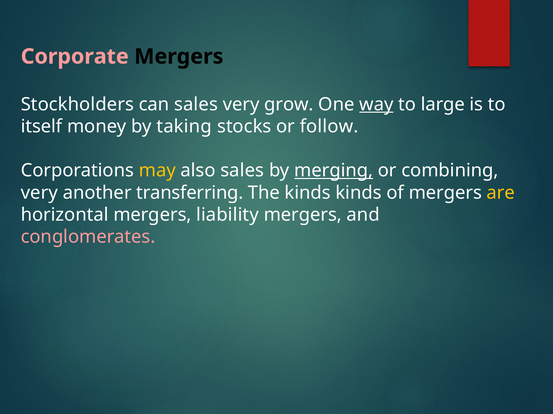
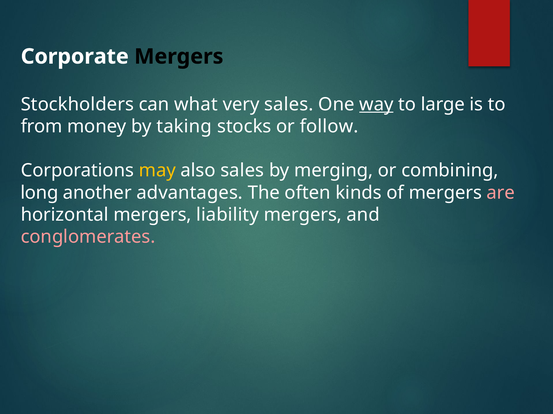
Corporate colour: pink -> white
can sales: sales -> what
very grow: grow -> sales
itself: itself -> from
merging underline: present -> none
very at (39, 193): very -> long
transferring: transferring -> advantages
The kinds: kinds -> often
are colour: yellow -> pink
